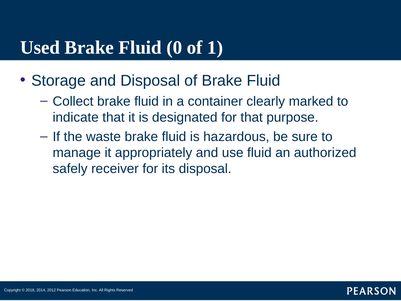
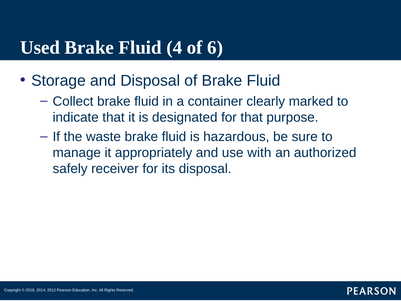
0: 0 -> 4
1: 1 -> 6
use fluid: fluid -> with
